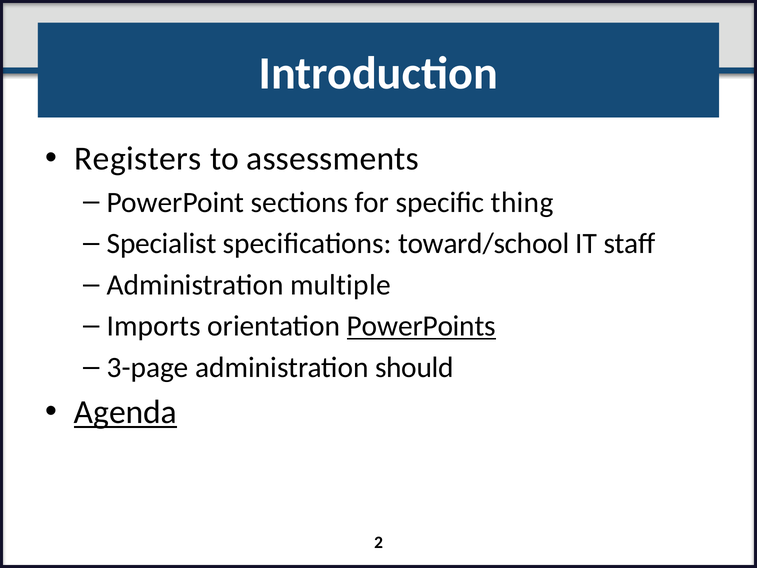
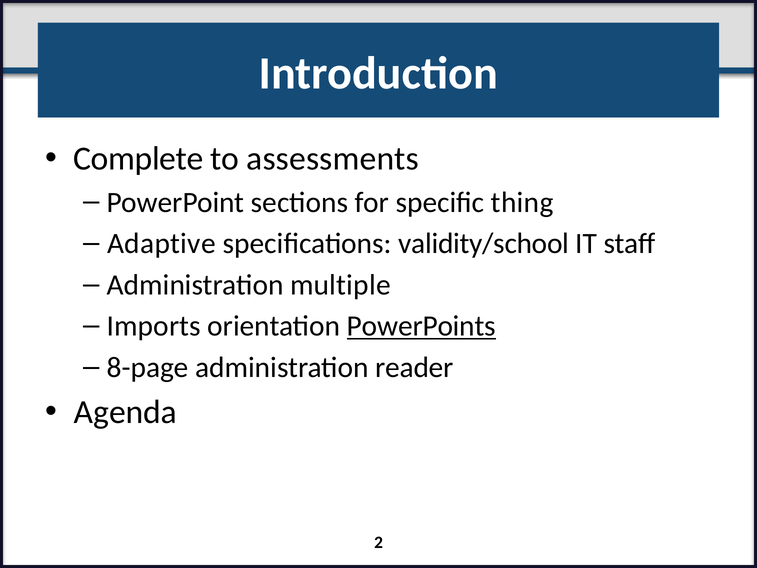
Registers: Registers -> Complete
Specialist: Specialist -> Adaptive
toward/school: toward/school -> validity/school
3-page: 3-page -> 8-page
should: should -> reader
Agenda underline: present -> none
